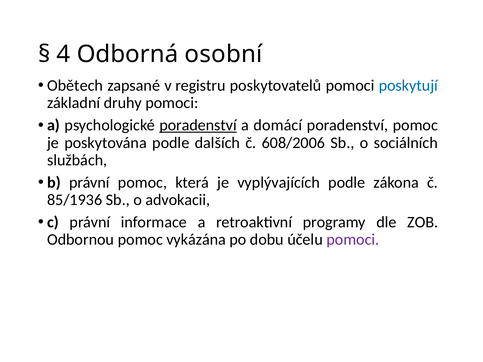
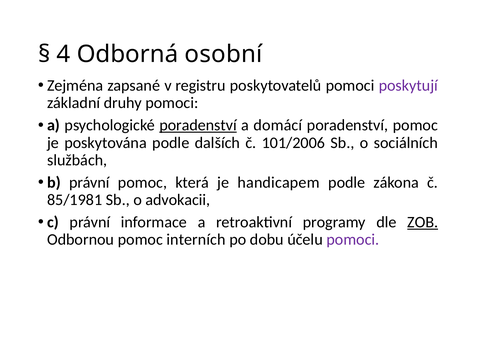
Obětech: Obětech -> Zejména
poskytují colour: blue -> purple
608/2006: 608/2006 -> 101/2006
vyplývajících: vyplývajících -> handicapem
85/1936: 85/1936 -> 85/1981
ZOB underline: none -> present
vykázána: vykázána -> interních
